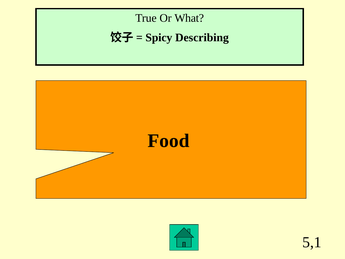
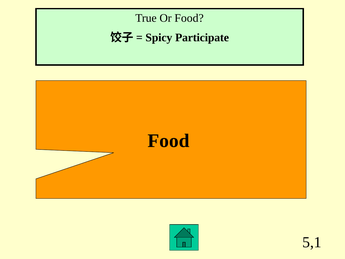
Or What: What -> Food
Describing: Describing -> Participate
